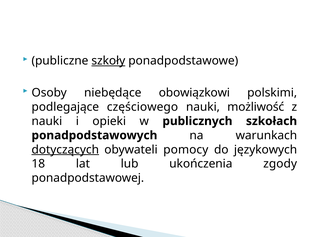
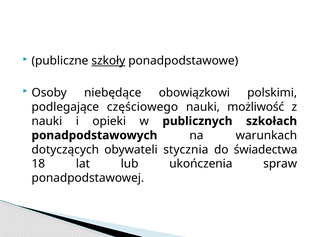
dotyczących underline: present -> none
pomocy: pomocy -> stycznia
językowych: językowych -> świadectwa
zgody: zgody -> spraw
